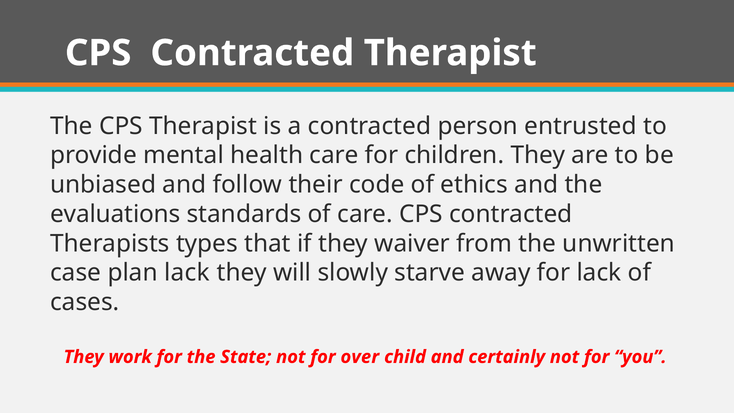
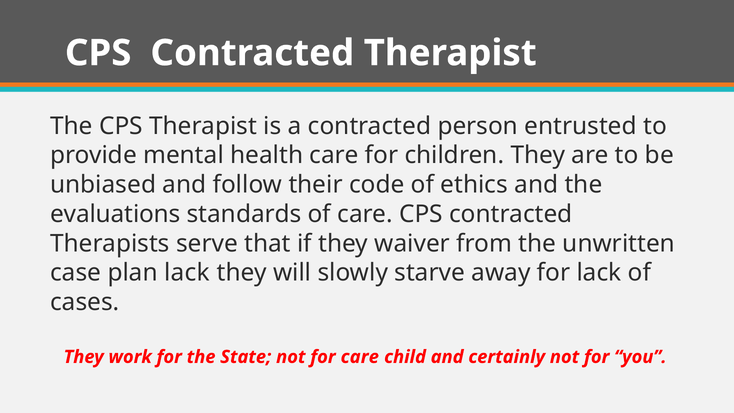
types: types -> serve
for over: over -> care
